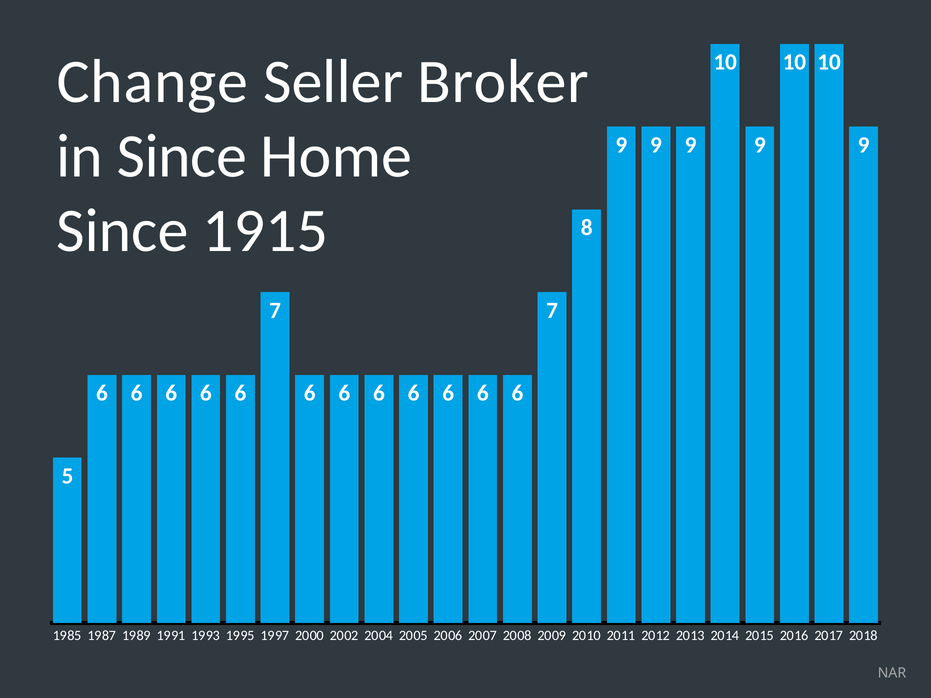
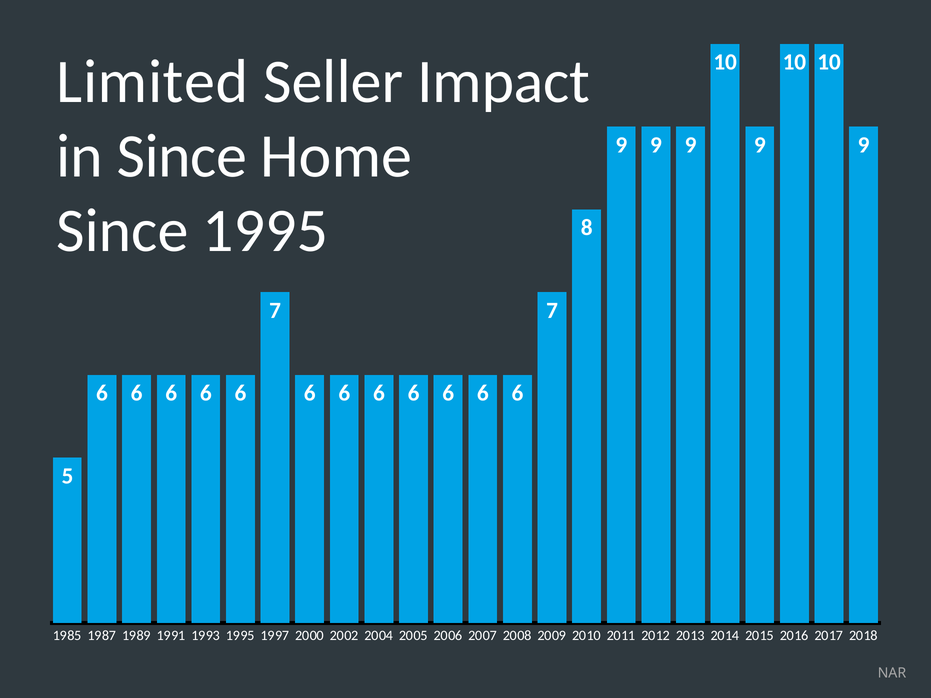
Change: Change -> Limited
Broker: Broker -> Impact
Since 1915: 1915 -> 1995
